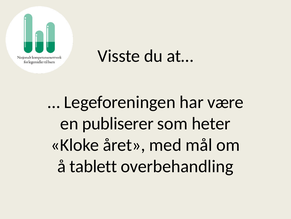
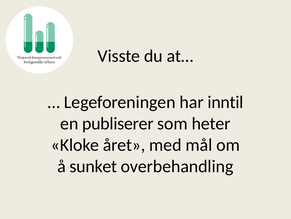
være: være -> inntil
tablett: tablett -> sunket
